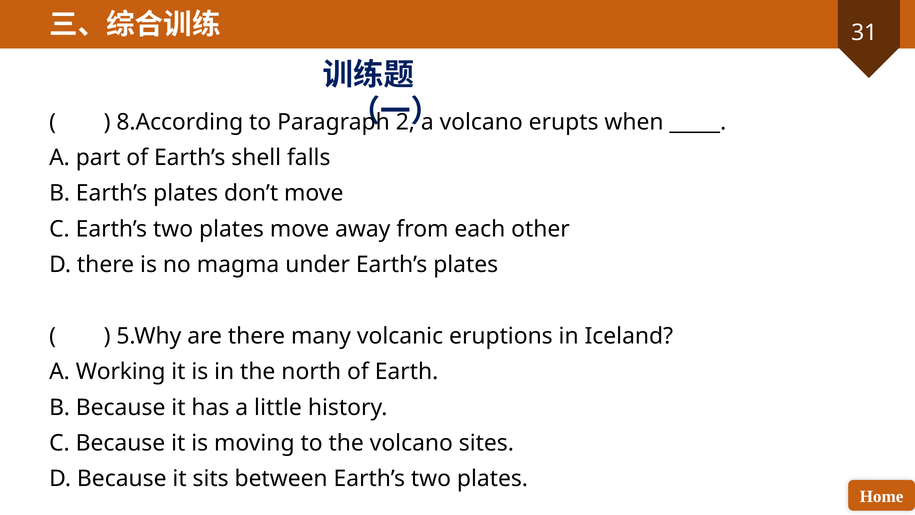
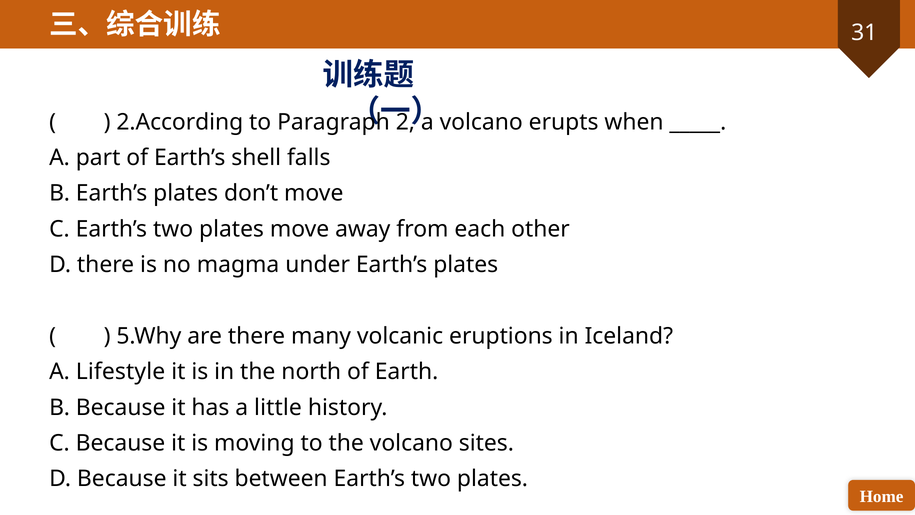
8.According: 8.According -> 2.According
Working: Working -> Lifestyle
